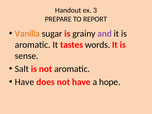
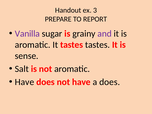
Vanilla colour: orange -> purple
tastes words: words -> tastes
a hope: hope -> does
